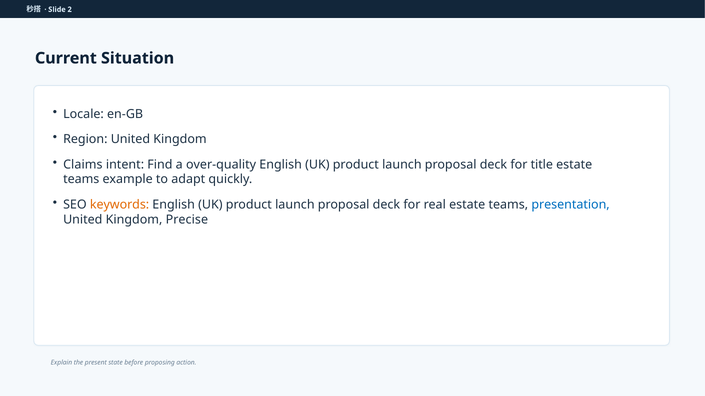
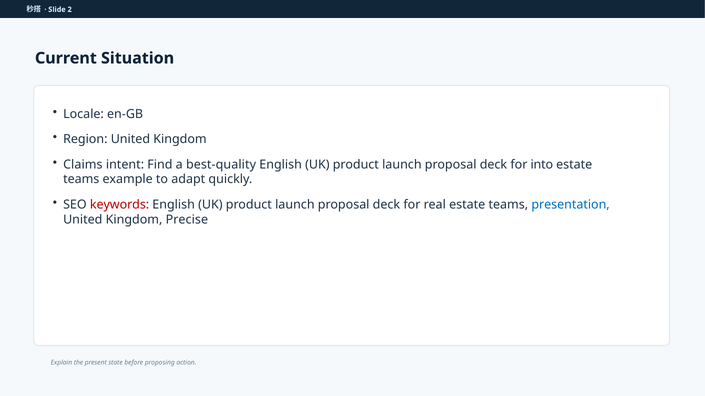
over-quality: over-quality -> best-quality
title: title -> into
keywords colour: orange -> red
